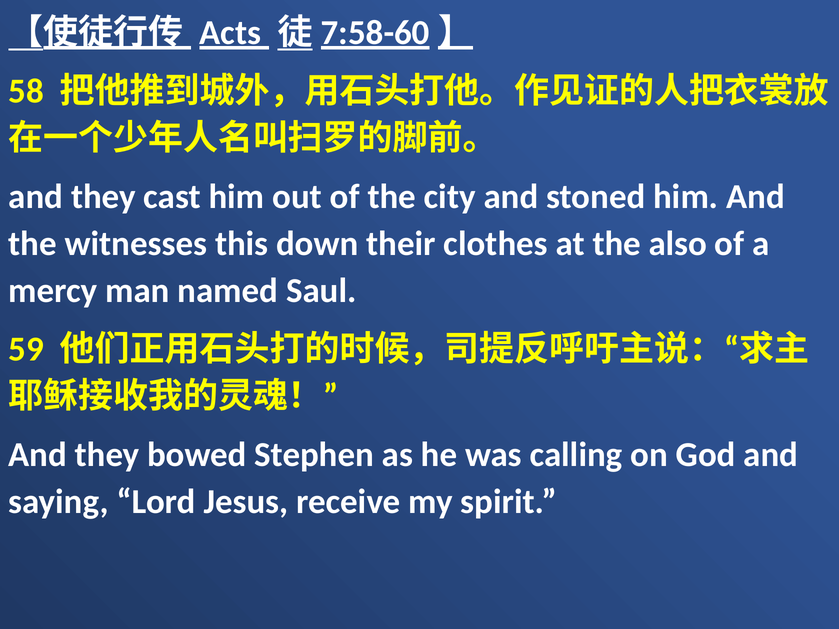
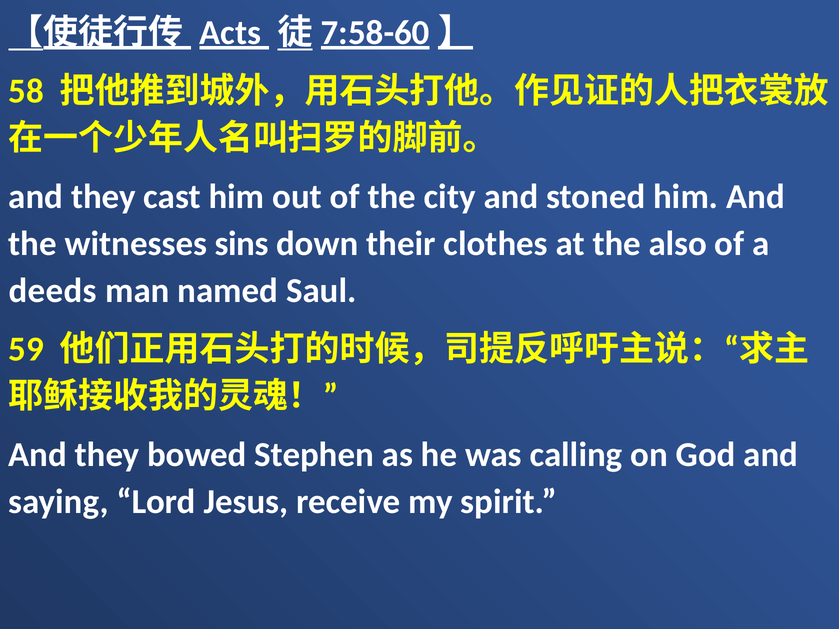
this: this -> sins
mercy: mercy -> deeds
